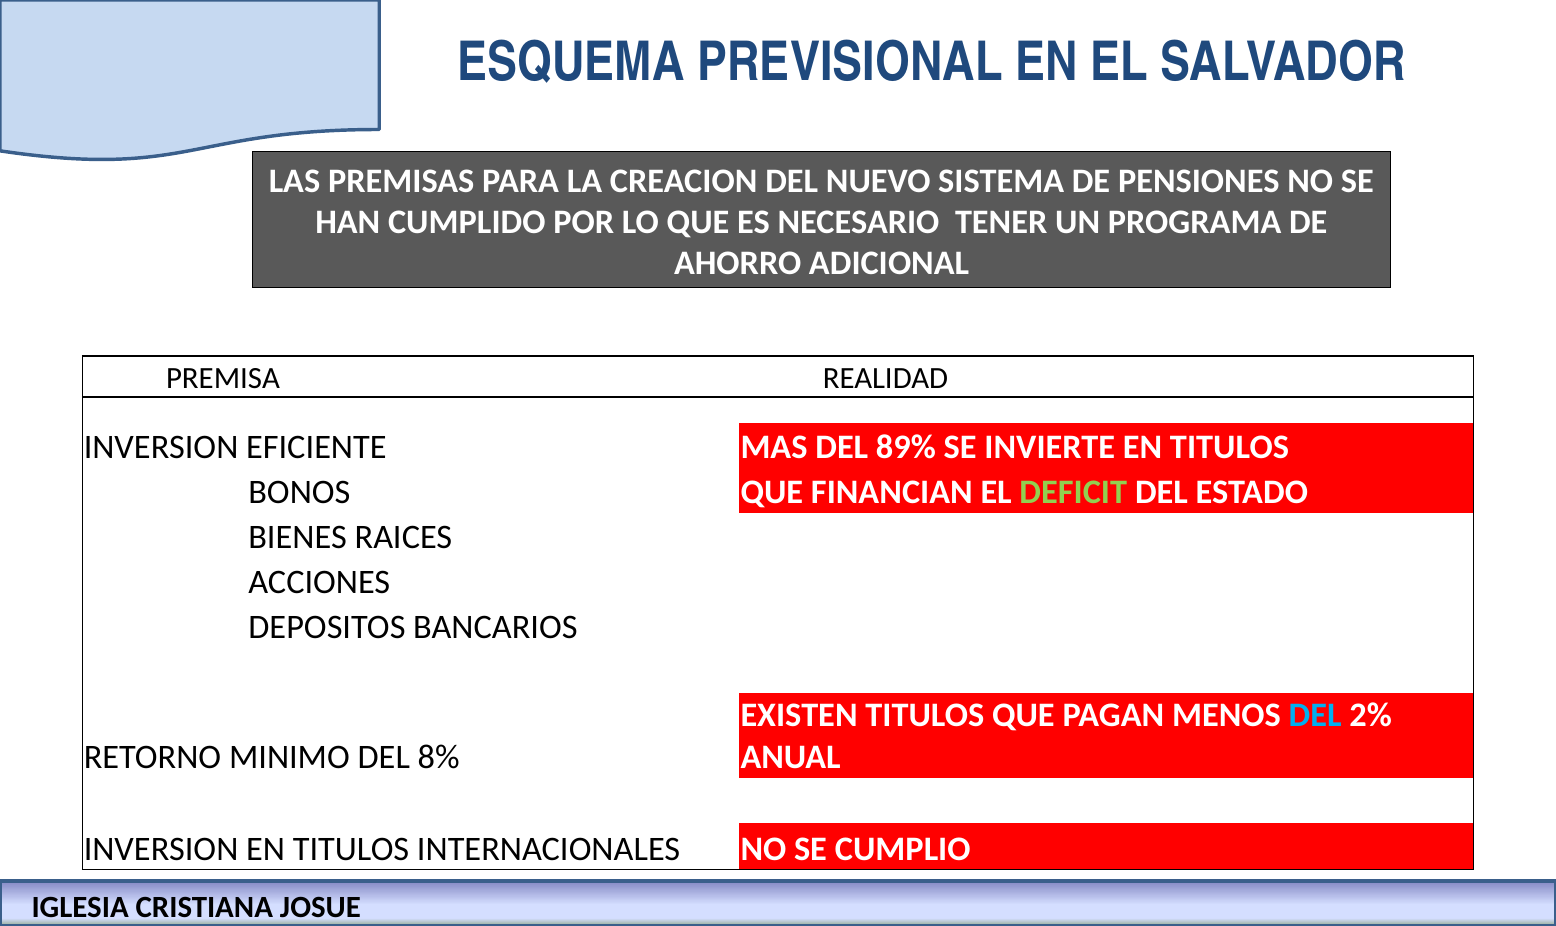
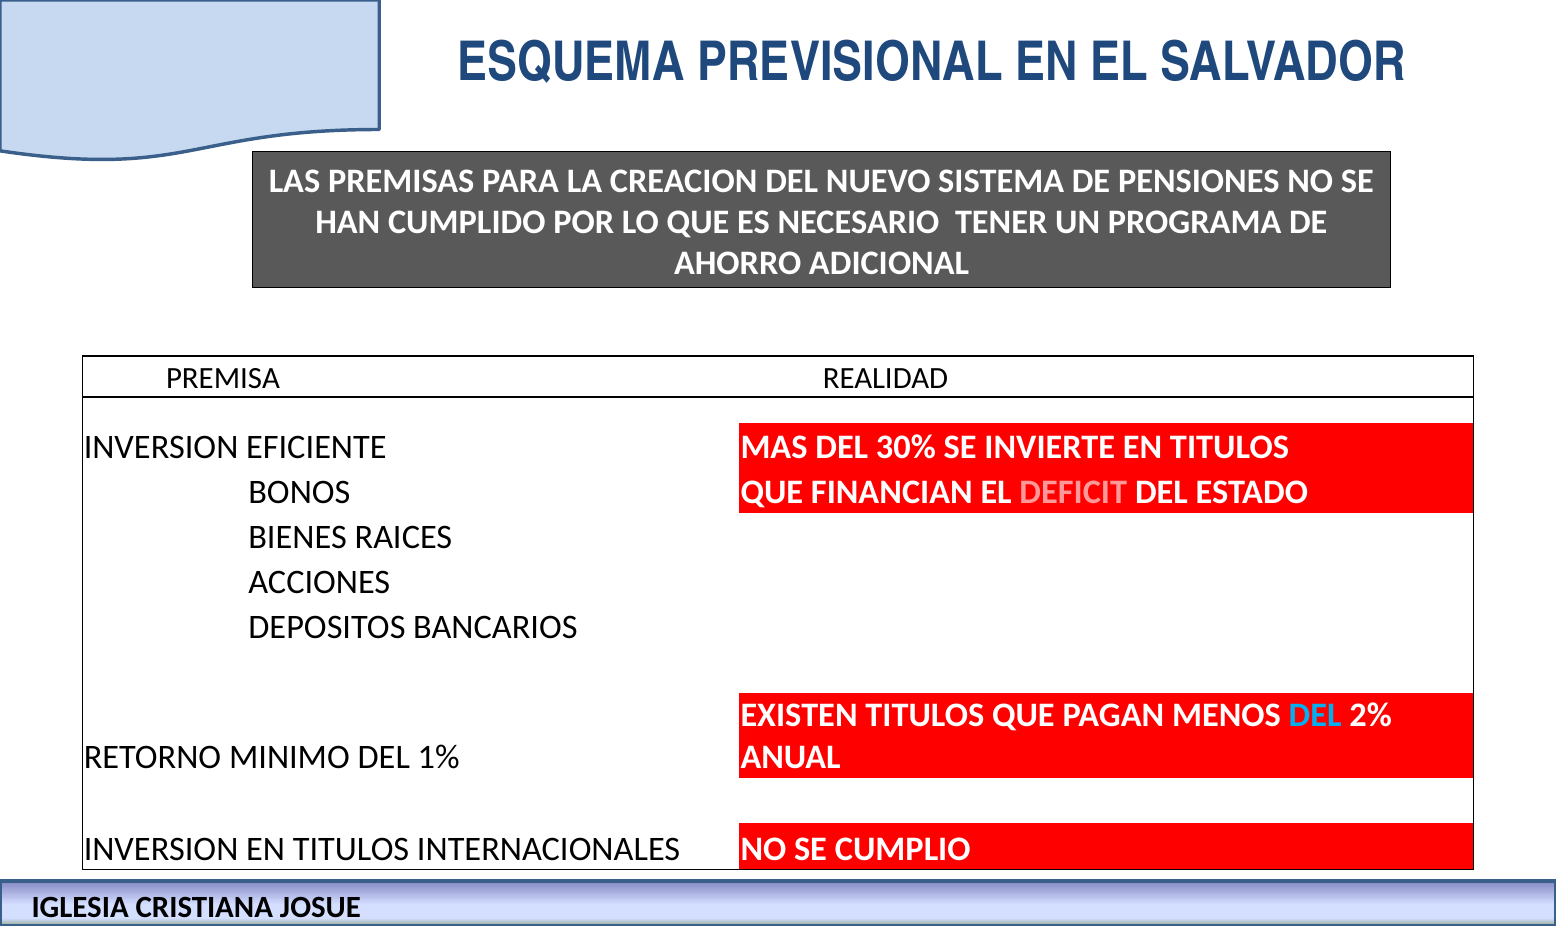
89%: 89% -> 30%
DEFICIT colour: light green -> pink
8%: 8% -> 1%
